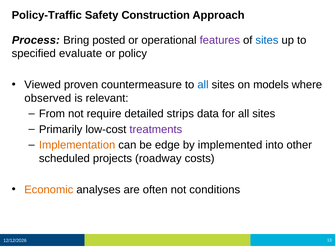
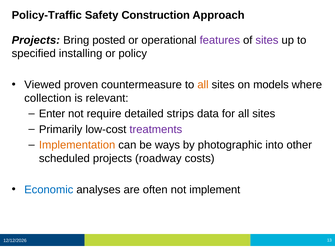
Process at (36, 40): Process -> Projects
sites at (267, 40) colour: blue -> purple
evaluate: evaluate -> installing
all at (203, 85) colour: blue -> orange
observed: observed -> collection
From: From -> Enter
edge: edge -> ways
implemented: implemented -> photographic
Economic colour: orange -> blue
conditions: conditions -> implement
